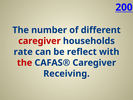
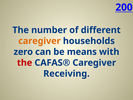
caregiver at (39, 41) colour: red -> orange
rate: rate -> zero
reflect: reflect -> means
